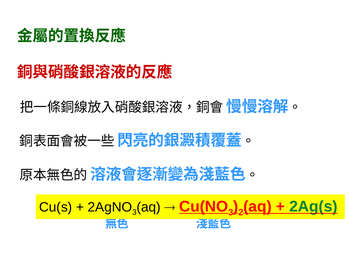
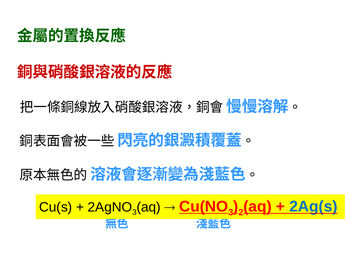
2Ag(s colour: green -> blue
